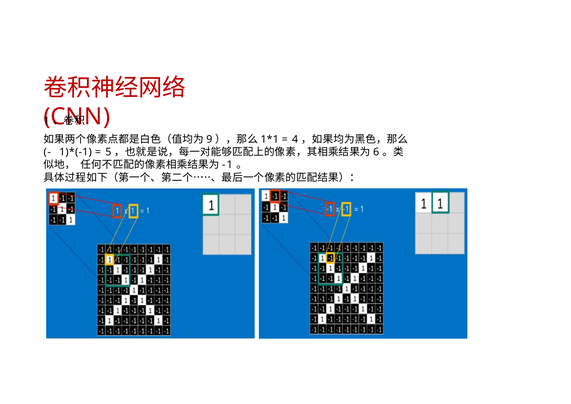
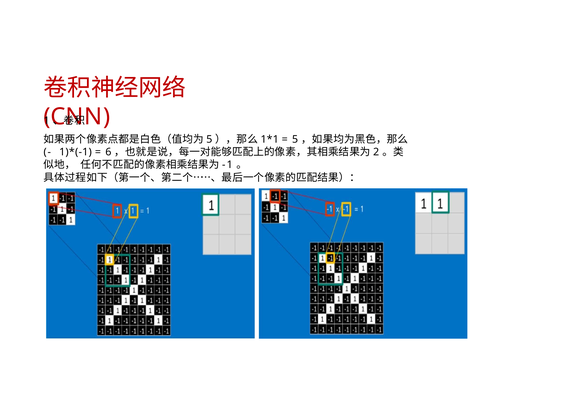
9 at (209, 139): 9 -> 5
4 at (295, 139): 4 -> 5
5: 5 -> 6
6: 6 -> 2
